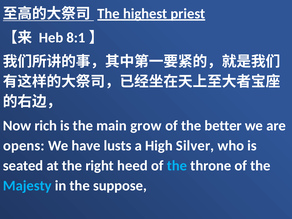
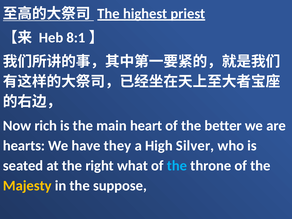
grow: grow -> heart
opens: opens -> hearts
lusts: lusts -> they
heed: heed -> what
Majesty colour: light blue -> yellow
